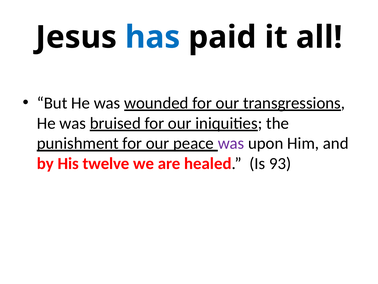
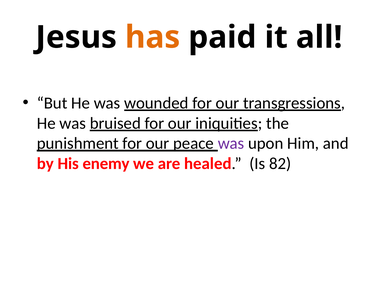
has colour: blue -> orange
twelve: twelve -> enemy
93: 93 -> 82
